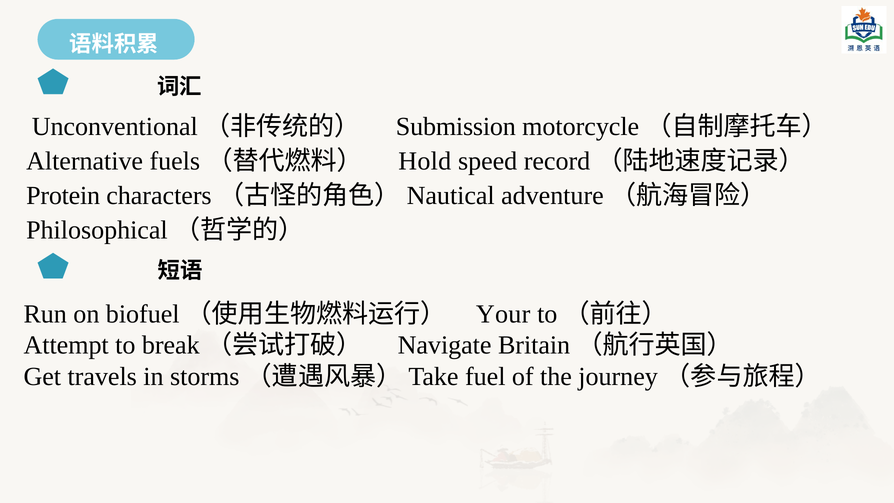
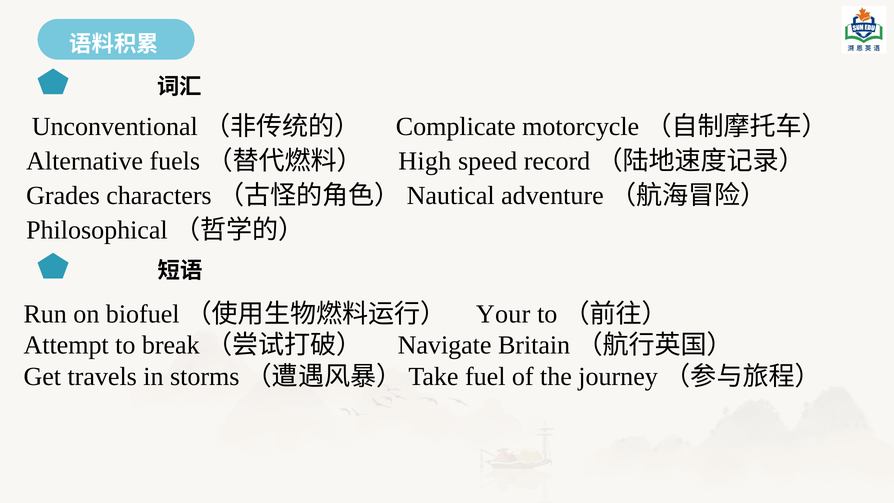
Submission: Submission -> Complicate
Hold: Hold -> High
Protein: Protein -> Grades
